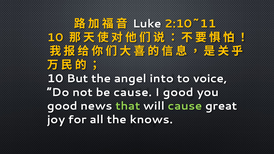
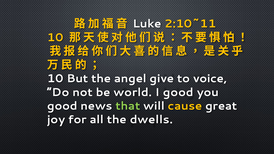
into: into -> give
be cause: cause -> world
cause at (185, 106) colour: light green -> yellow
knows: knows -> dwells
